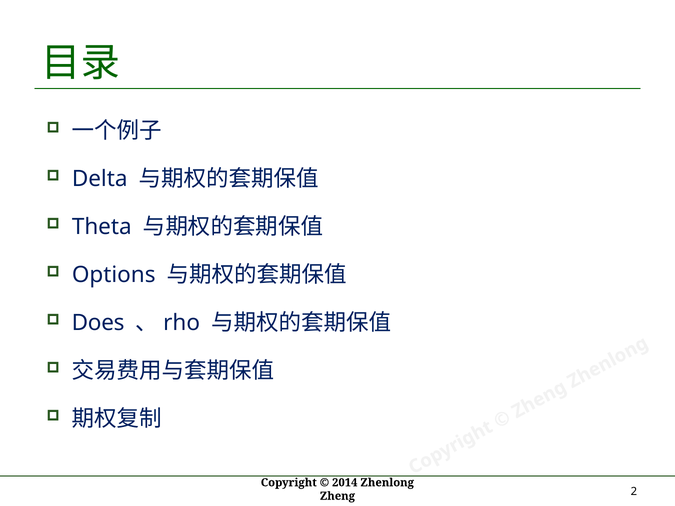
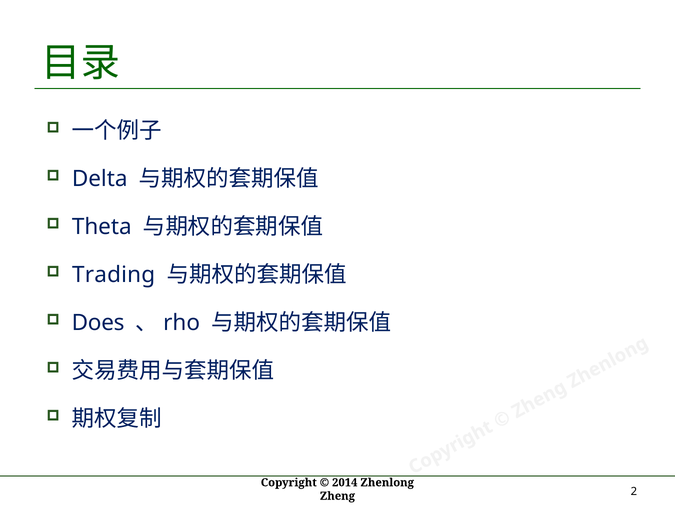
Options: Options -> Trading
